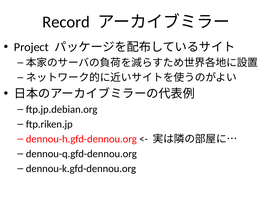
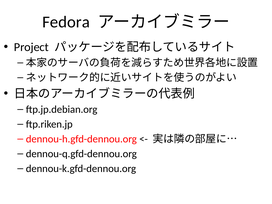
Record: Record -> Fedora
